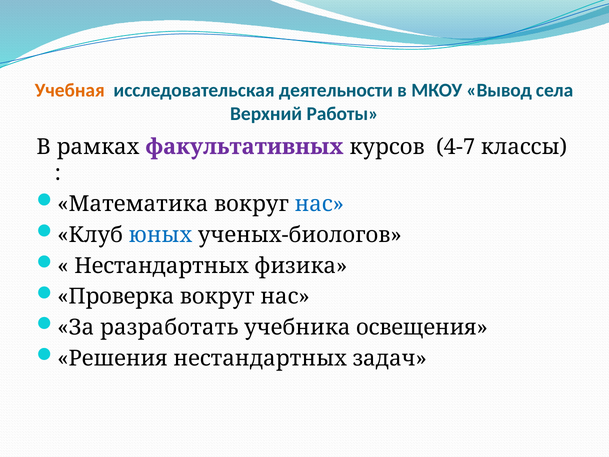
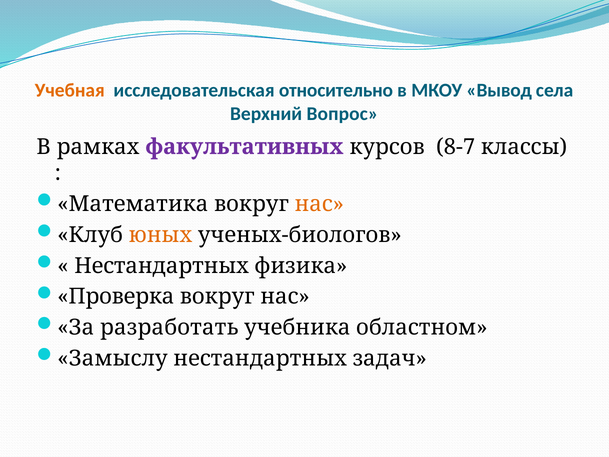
деятельности: деятельности -> относительно
Работы: Работы -> Вопрос
4-7: 4-7 -> 8-7
нас at (319, 204) colour: blue -> orange
юных colour: blue -> orange
освещения: освещения -> областном
Решения: Решения -> Замыслу
